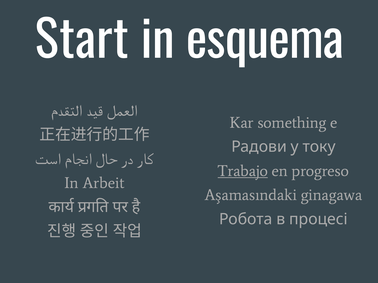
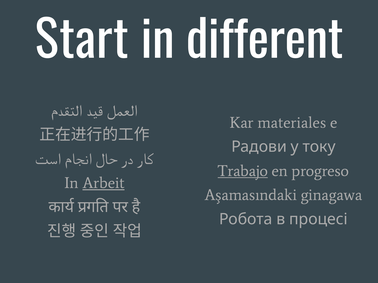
esquema: esquema -> different
something: something -> materiales
Arbeit underline: none -> present
